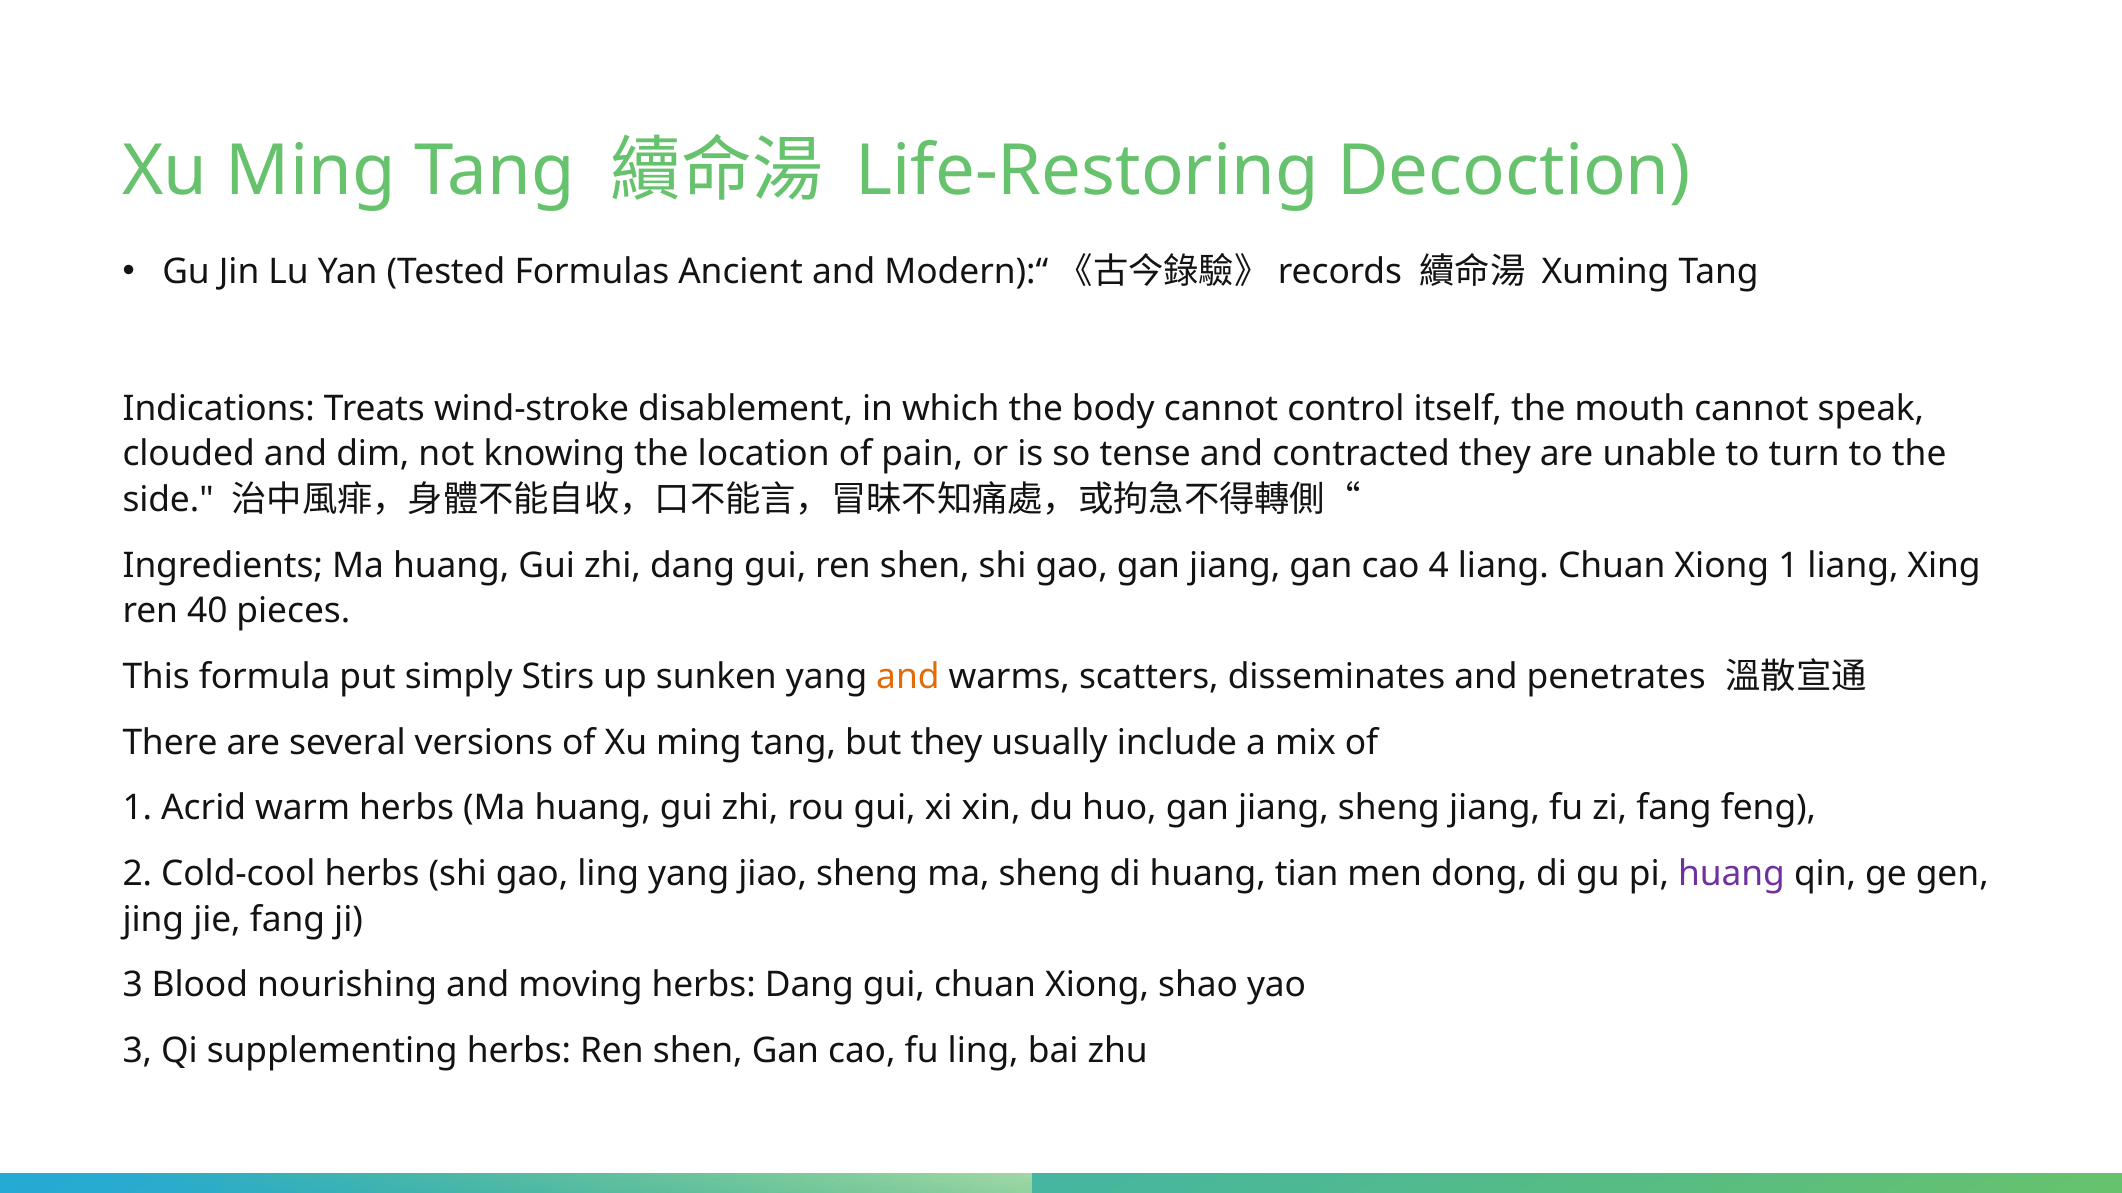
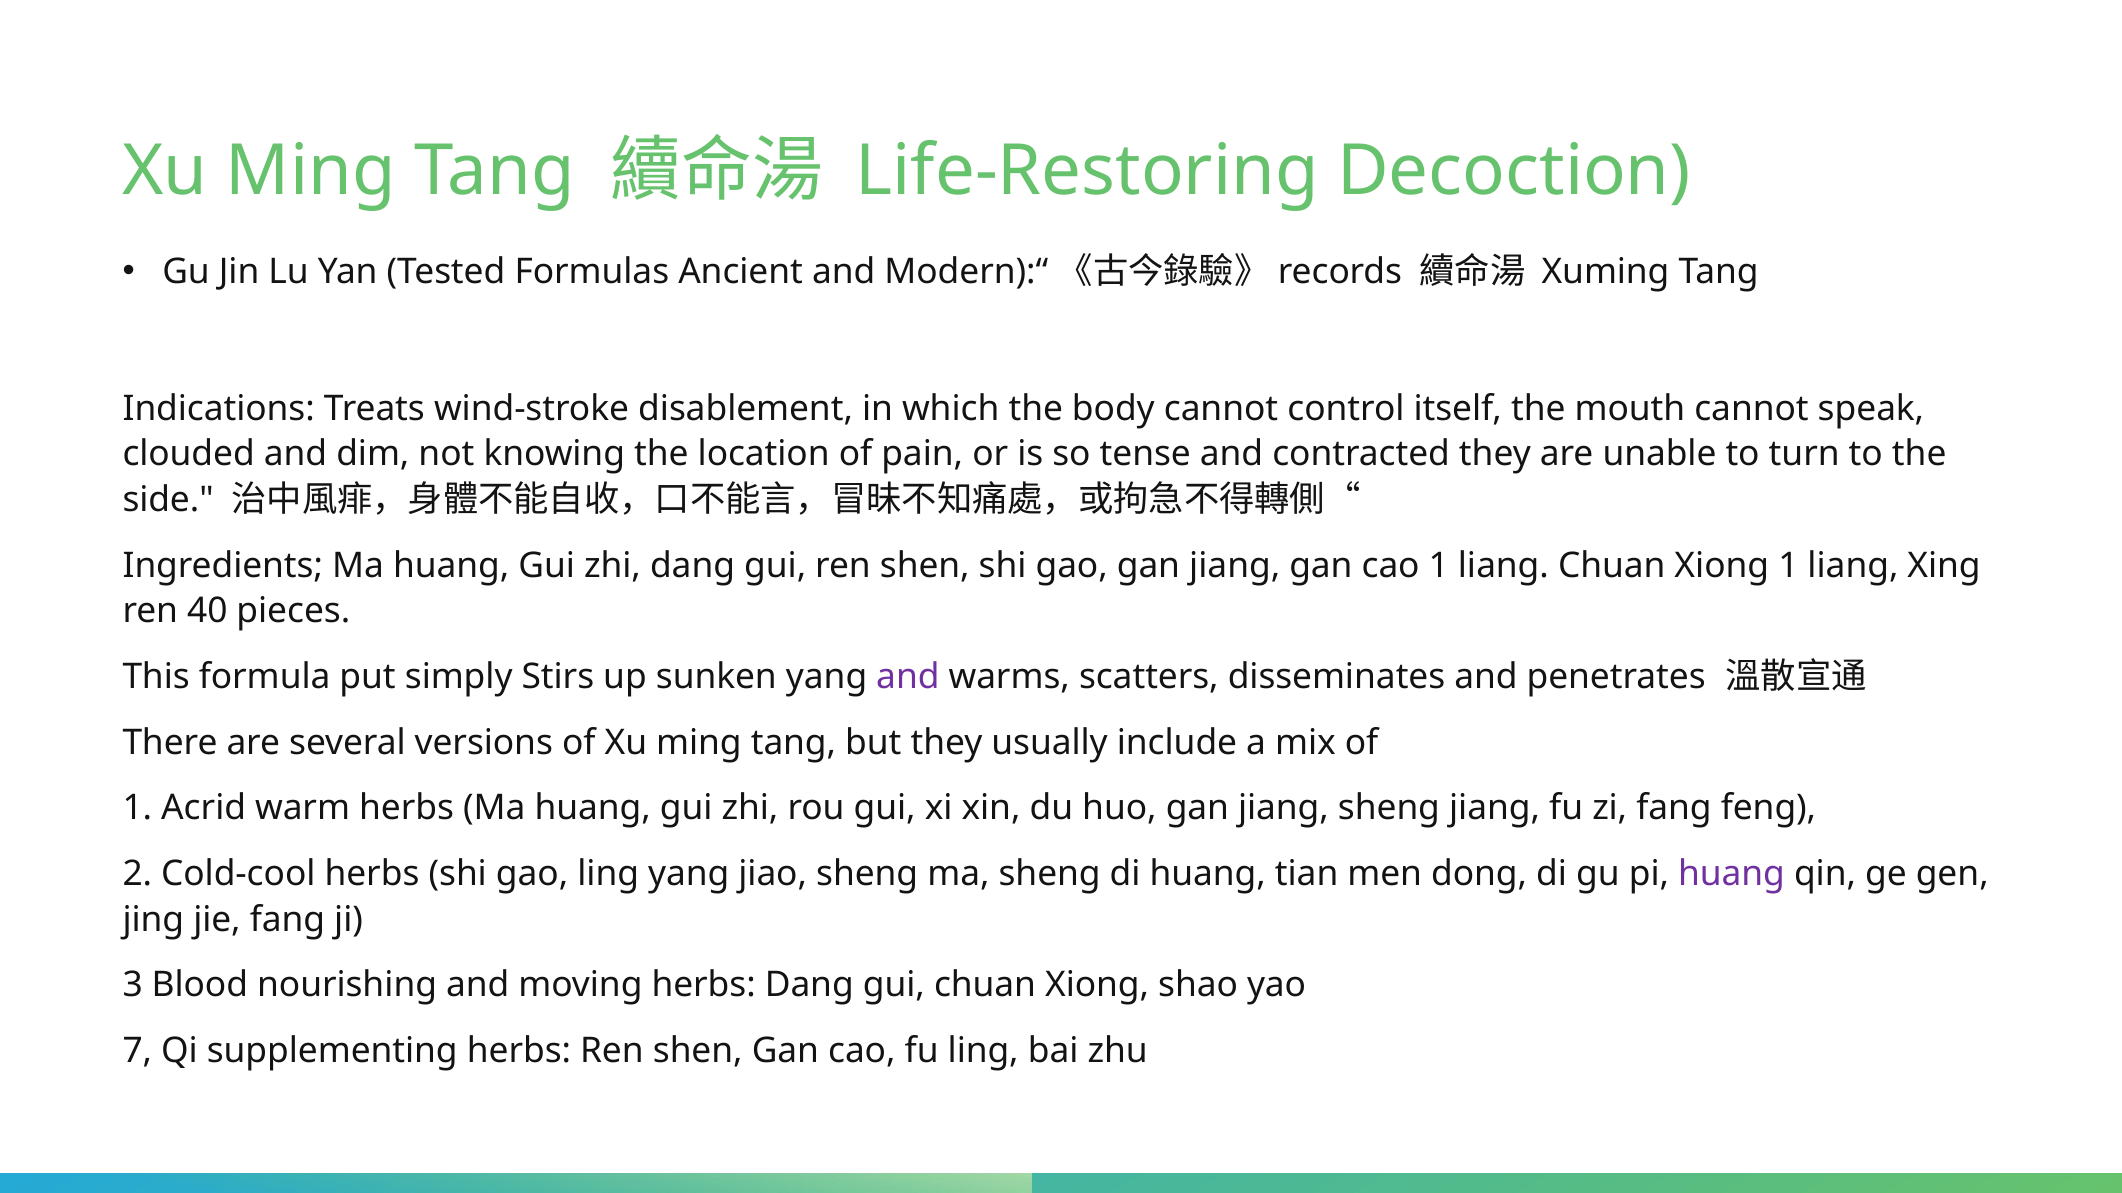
cao 4: 4 -> 1
and at (908, 677) colour: orange -> purple
3 at (137, 1051): 3 -> 7
